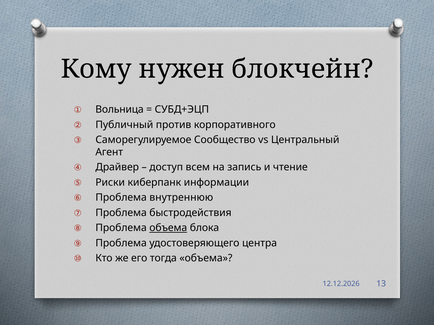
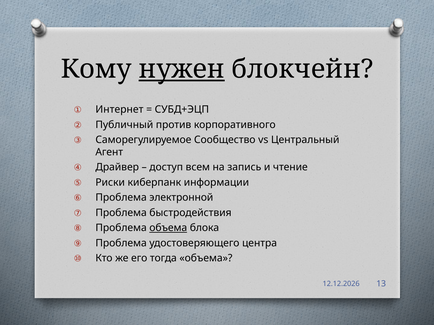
нужен underline: none -> present
Вольница: Вольница -> Интернет
внутреннюю: внутреннюю -> электронной
